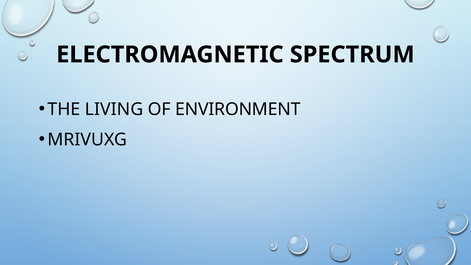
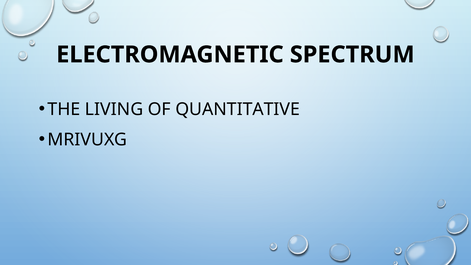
ENVIRONMENT: ENVIRONMENT -> QUANTITATIVE
